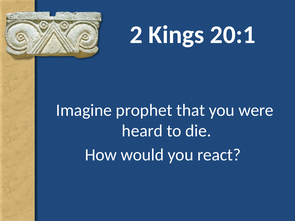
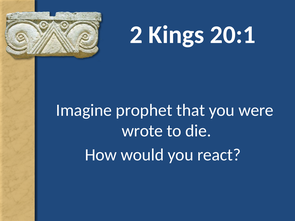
heard: heard -> wrote
